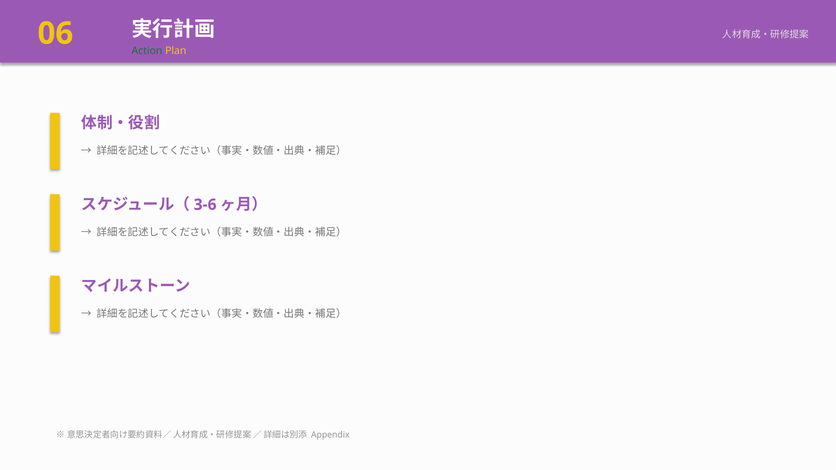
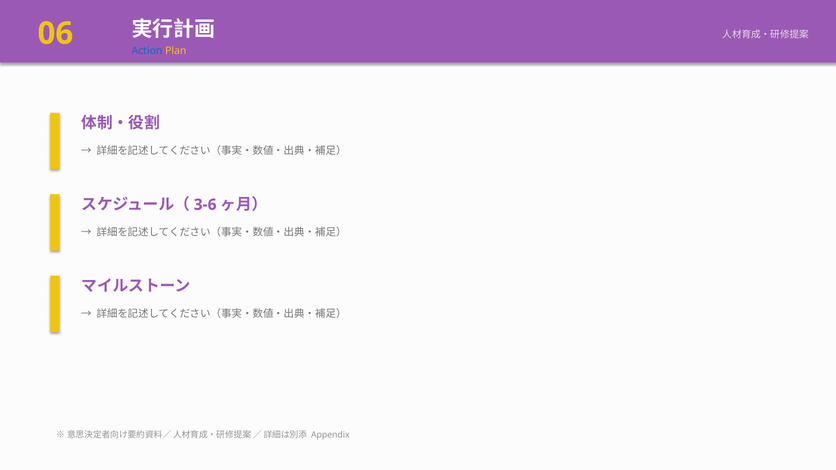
Action colour: green -> blue
